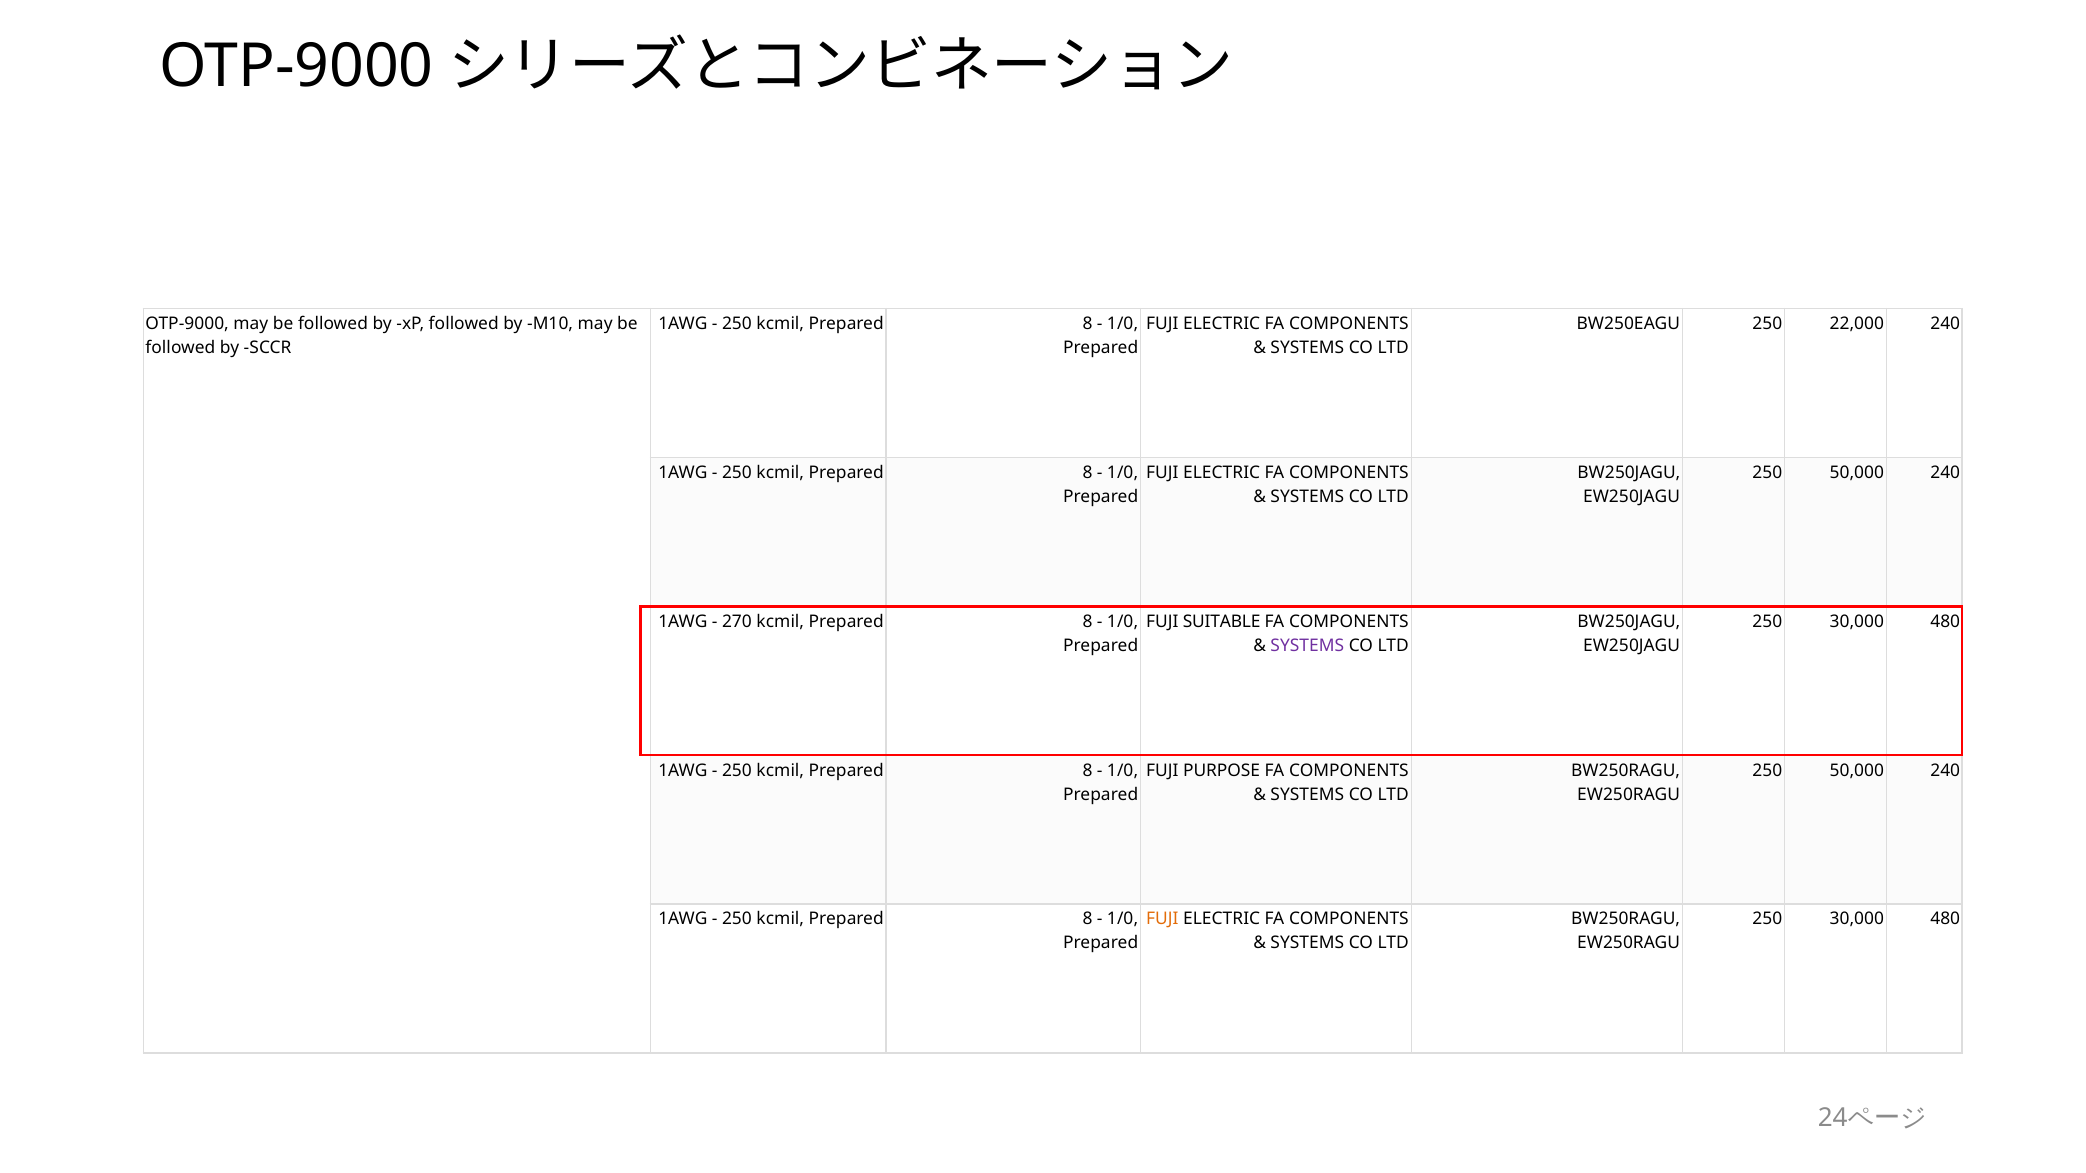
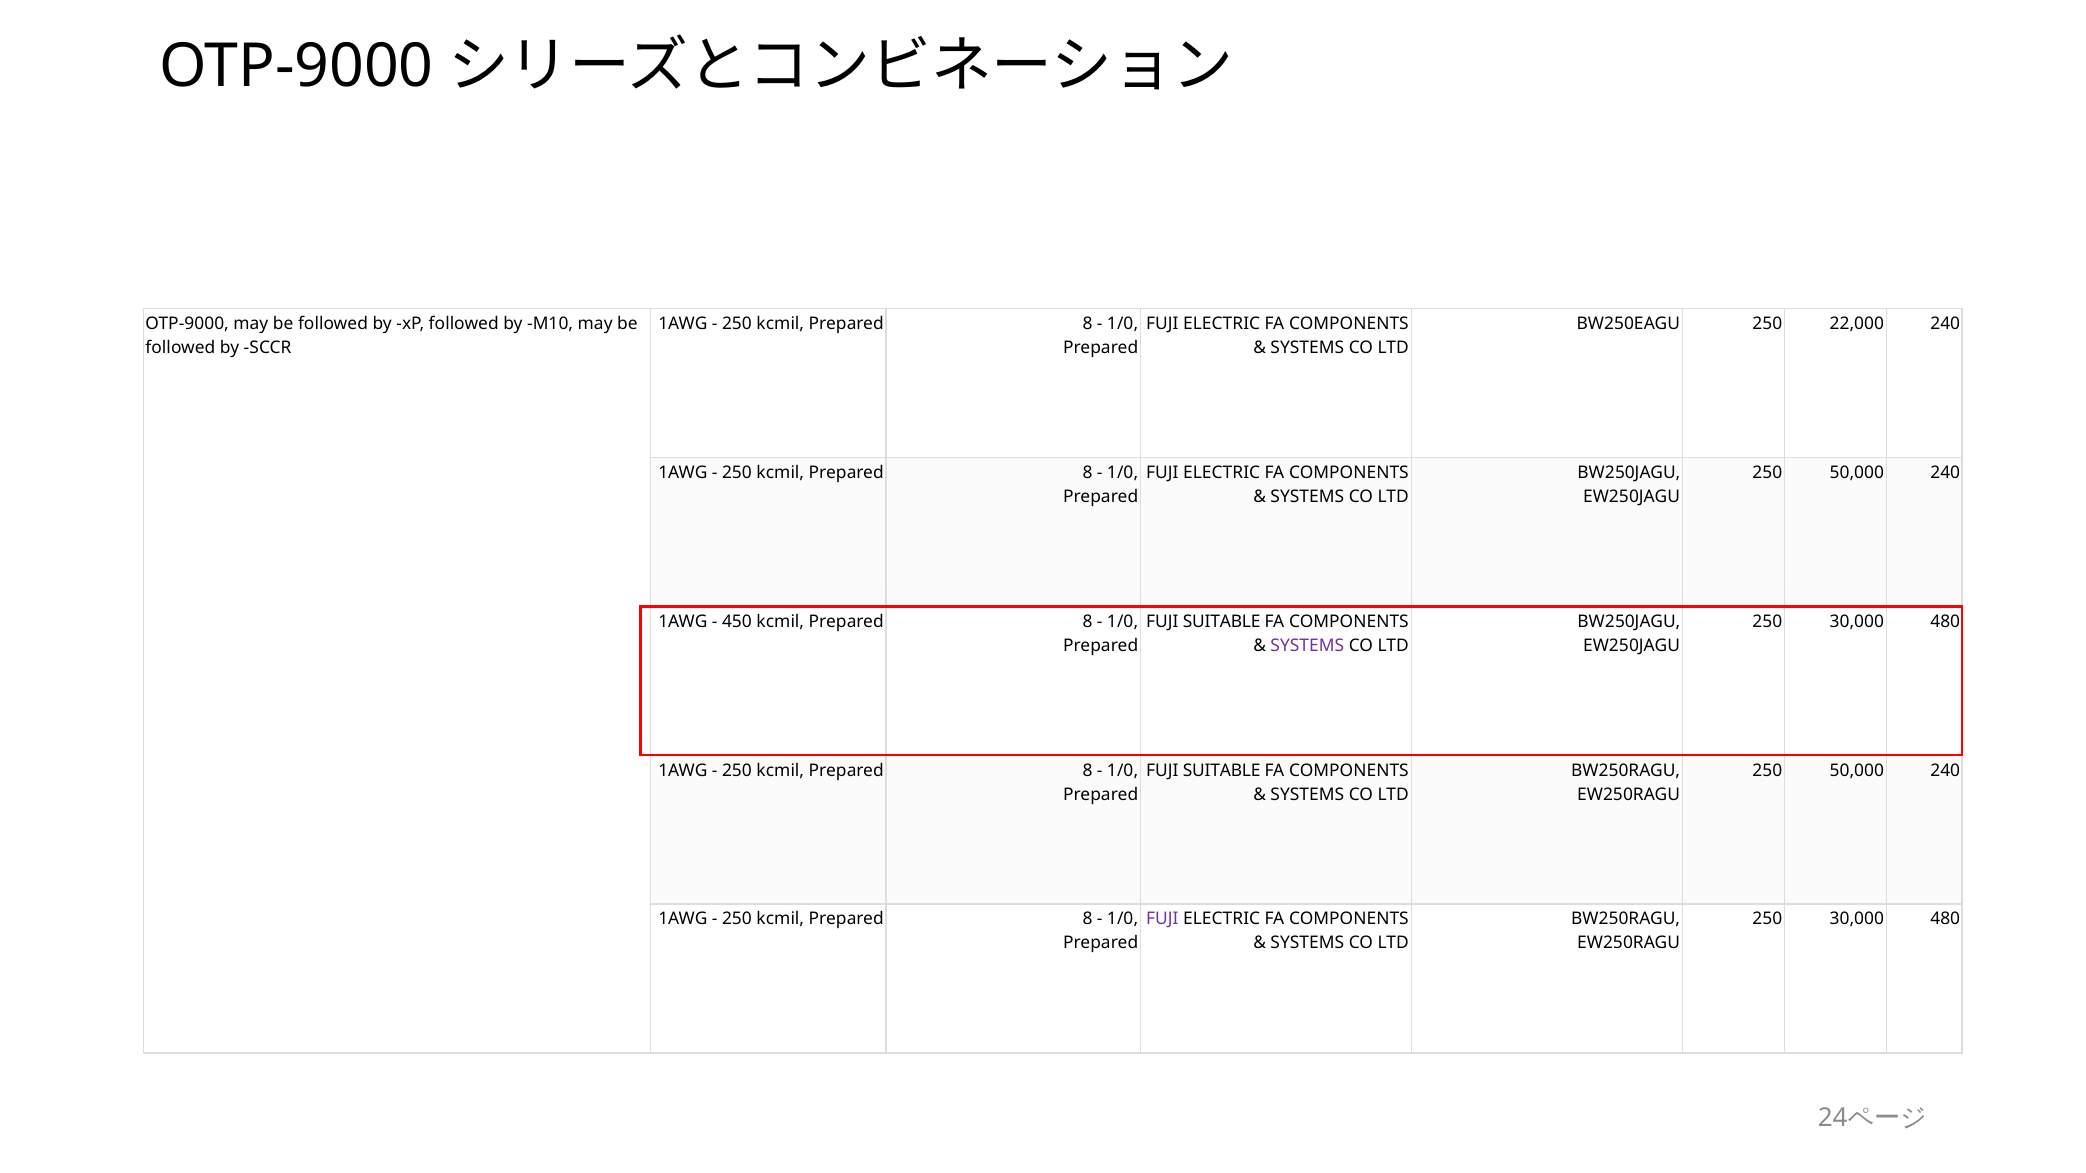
270: 270 -> 450
PURPOSE at (1222, 771): PURPOSE -> SUITABLE
FUJI at (1162, 919) colour: orange -> purple
